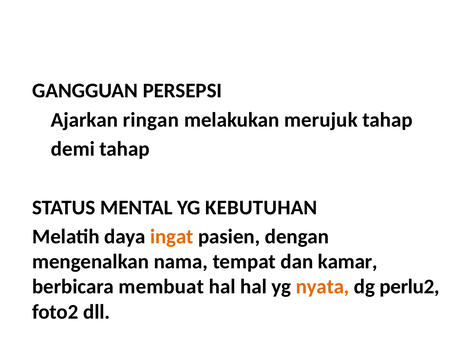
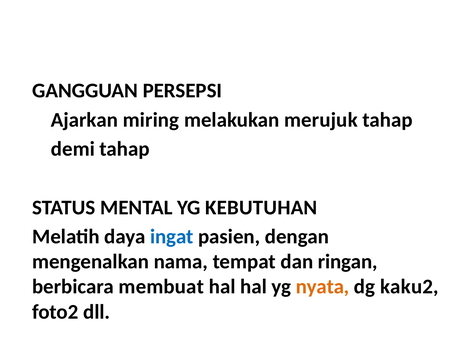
ringan: ringan -> miring
ingat colour: orange -> blue
kamar: kamar -> ringan
perlu2: perlu2 -> kaku2
